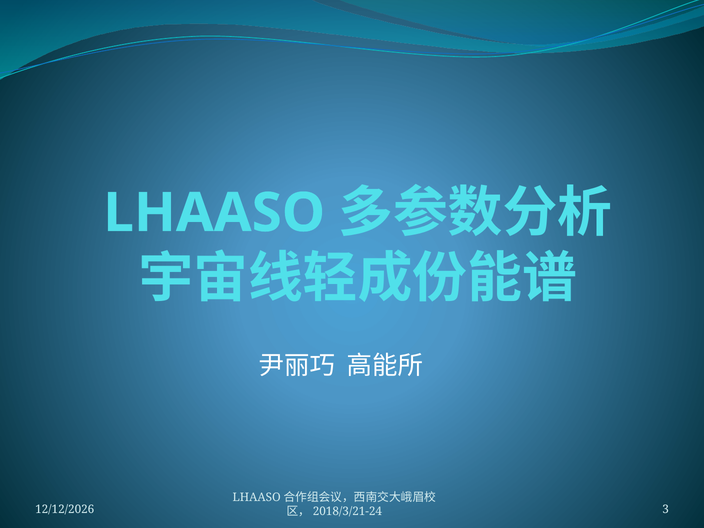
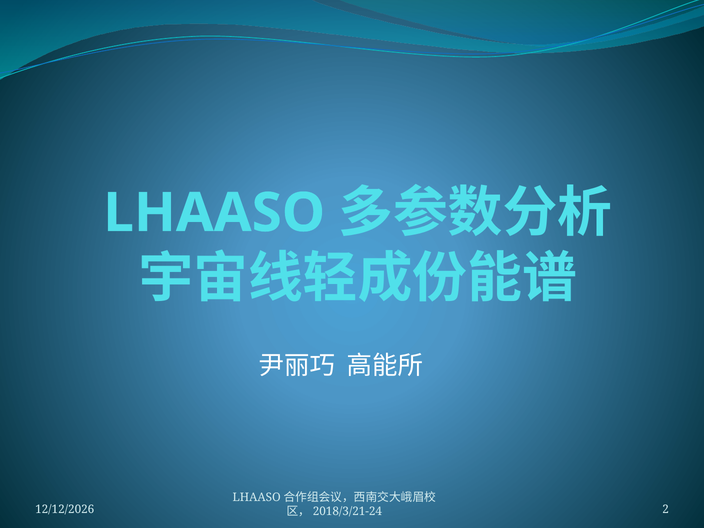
3: 3 -> 2
